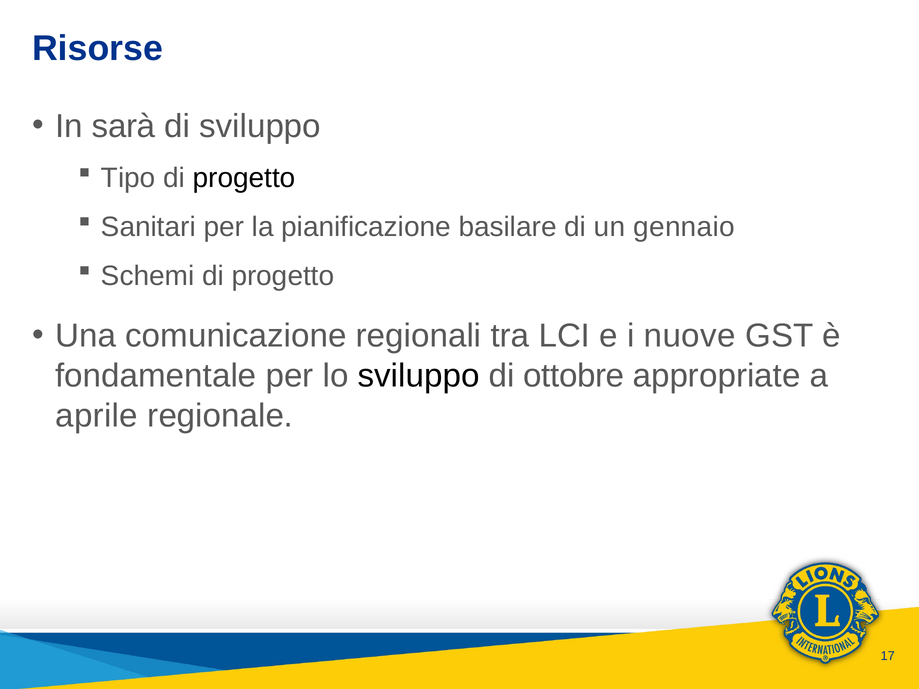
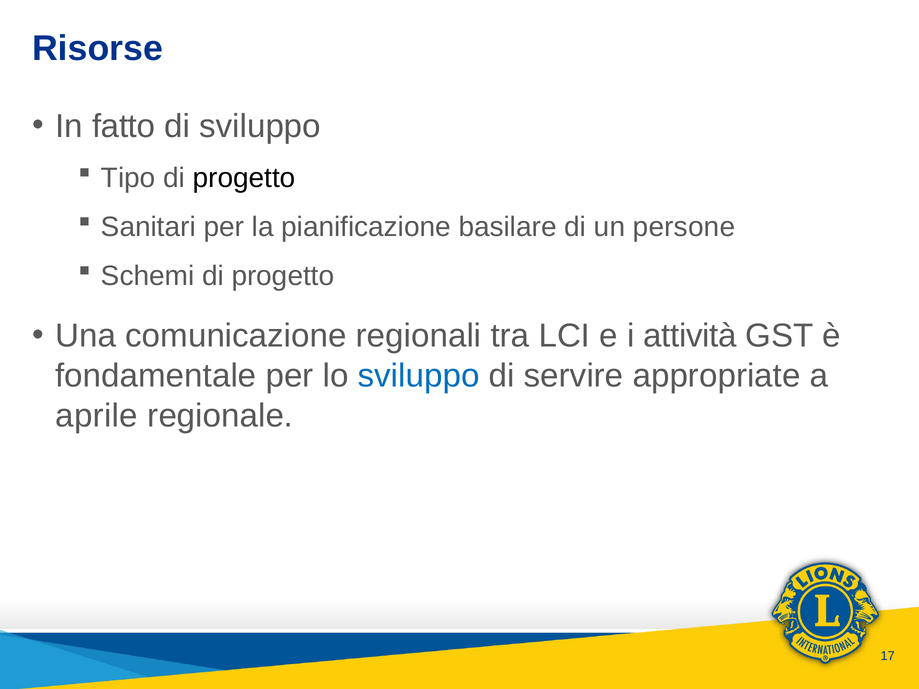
sarà: sarà -> fatto
gennaio: gennaio -> persone
nuove: nuove -> attività
sviluppo at (419, 376) colour: black -> blue
ottobre: ottobre -> servire
